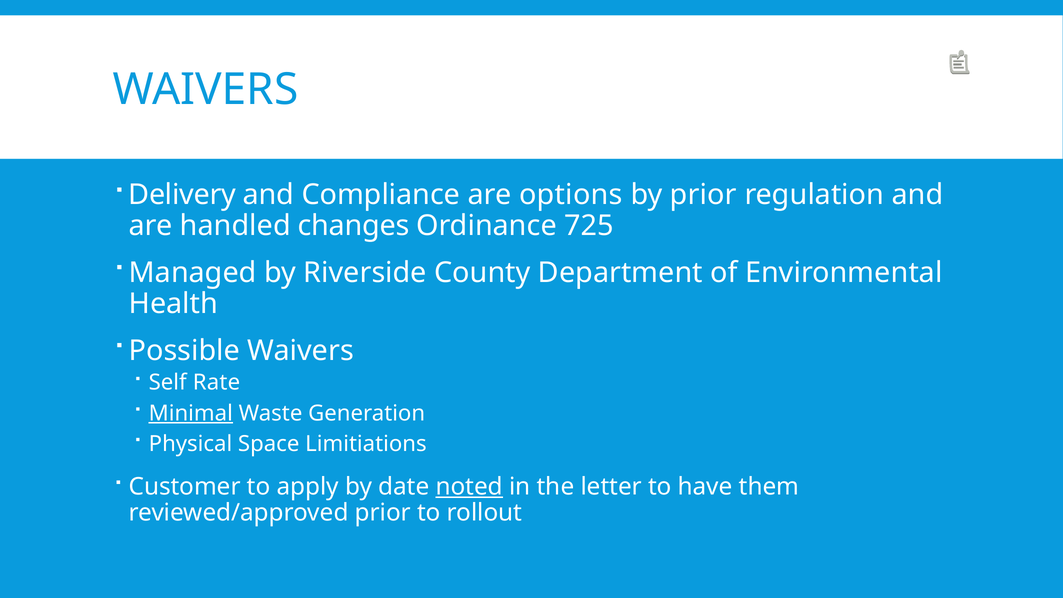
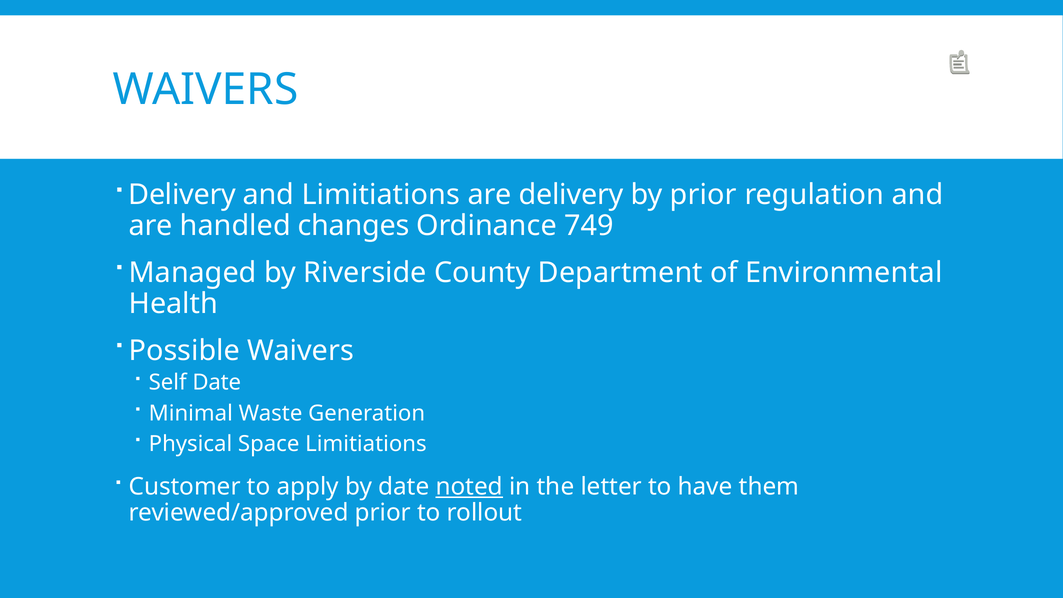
and Compliance: Compliance -> Limitiations
are options: options -> delivery
725: 725 -> 749
Self Rate: Rate -> Date
Minimal underline: present -> none
